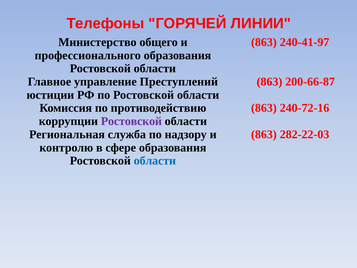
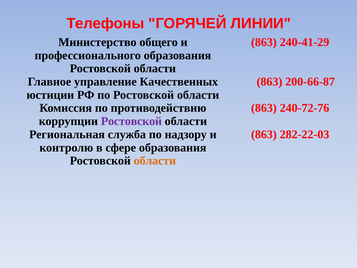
240-41-97: 240-41-97 -> 240-41-29
Преступлений: Преступлений -> Качественных
240-72-16: 240-72-16 -> 240-72-76
области at (155, 161) colour: blue -> orange
